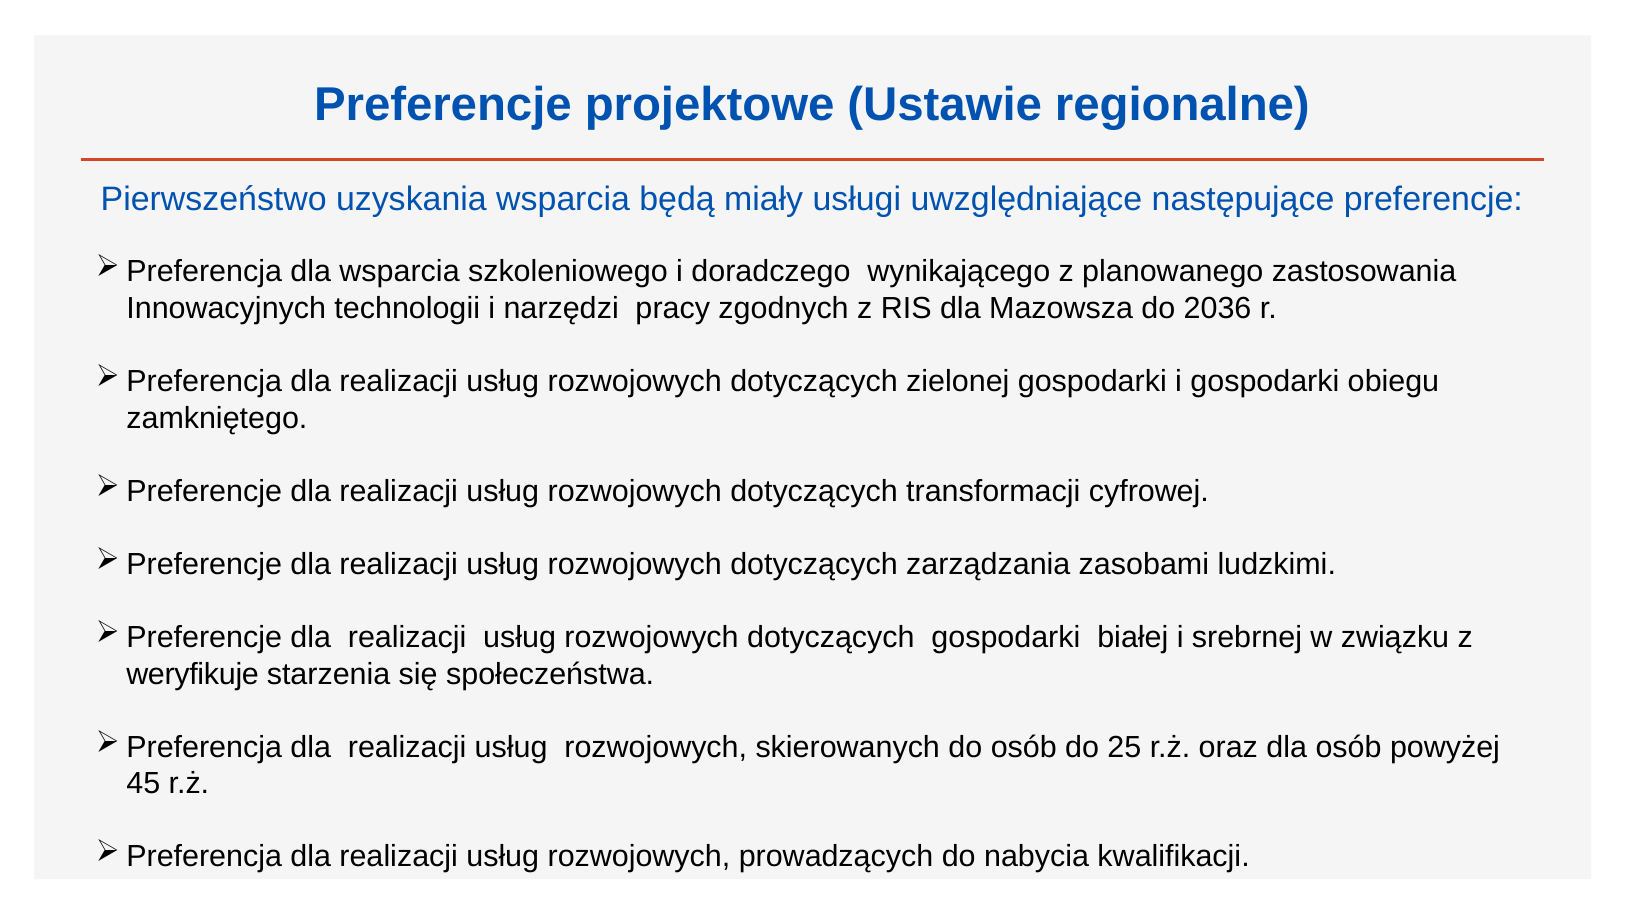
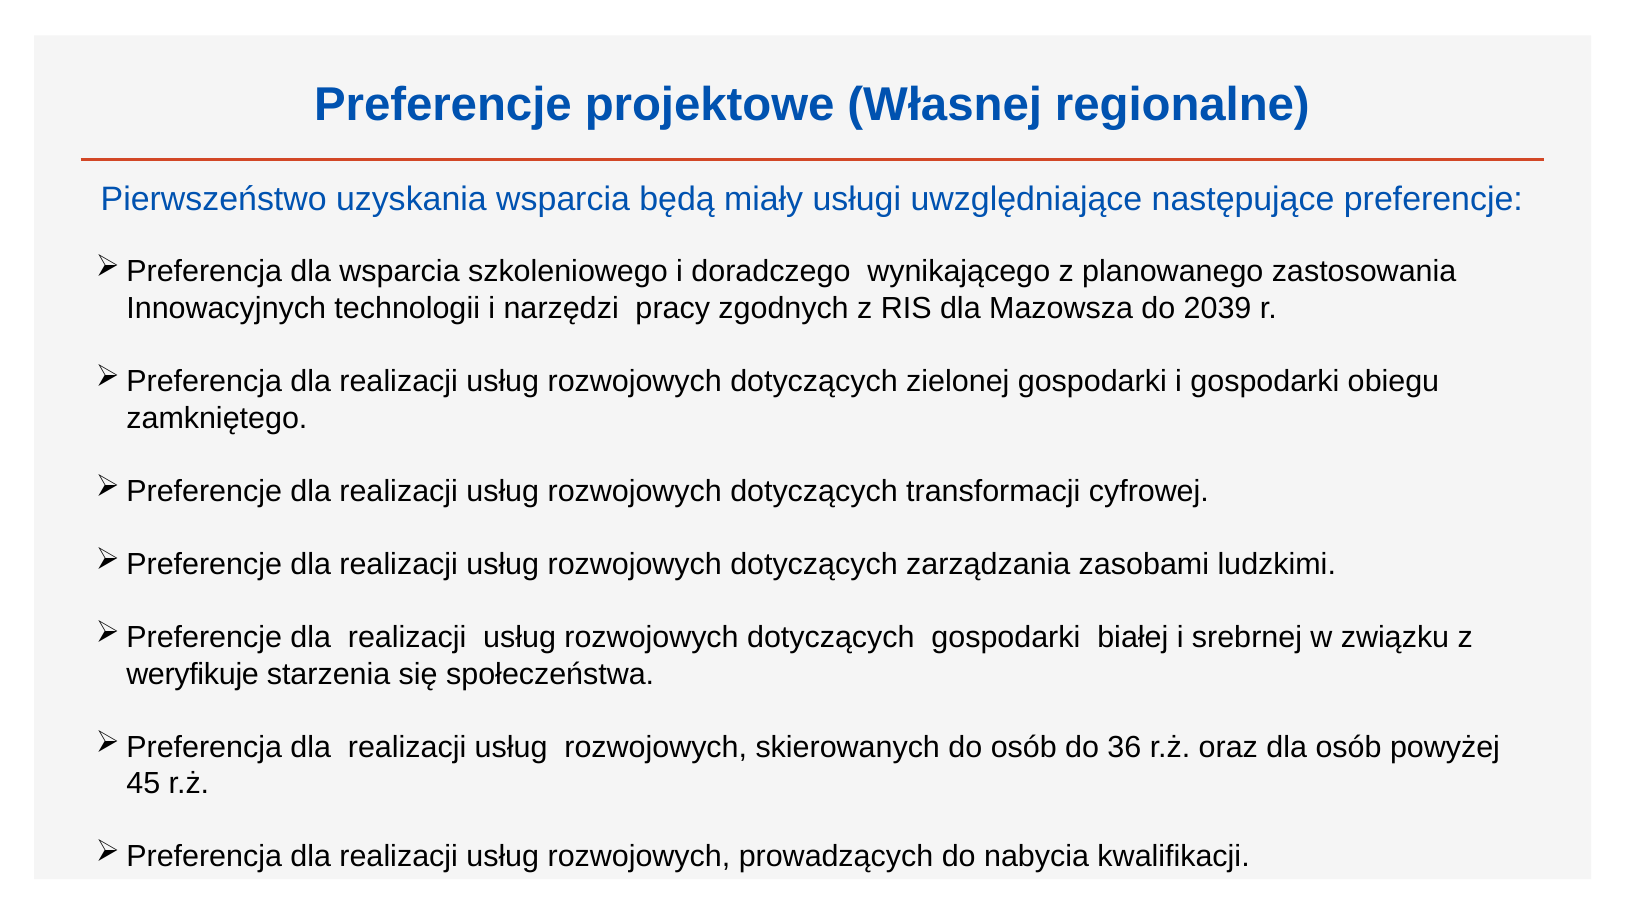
Ustawie: Ustawie -> Własnej
2036: 2036 -> 2039
25: 25 -> 36
